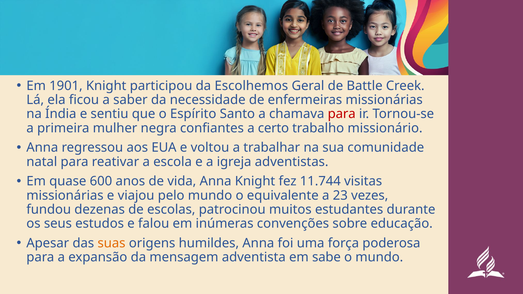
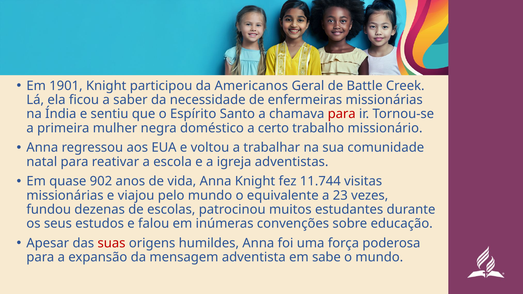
Escolhemos: Escolhemos -> Americanos
confiantes: confiantes -> doméstico
600: 600 -> 902
suas colour: orange -> red
